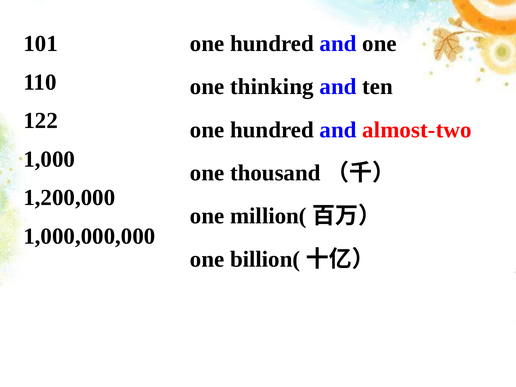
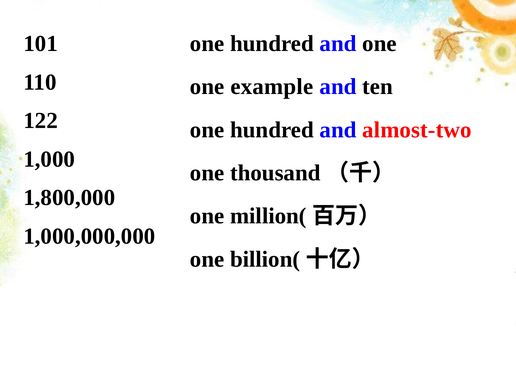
thinking: thinking -> example
1,200,000: 1,200,000 -> 1,800,000
